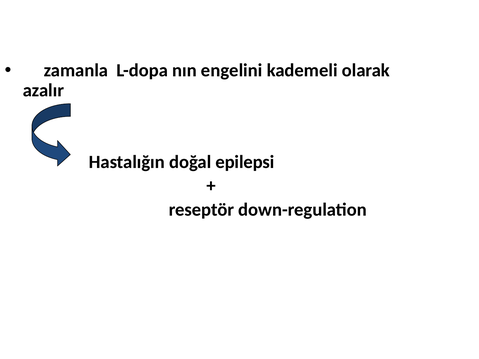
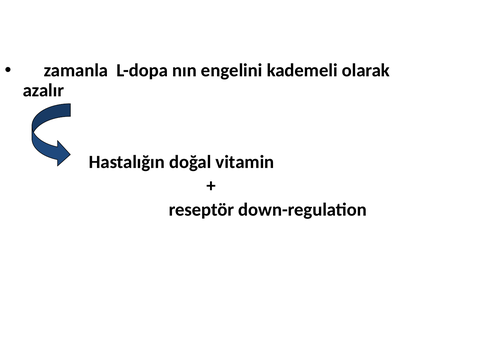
epilepsi: epilepsi -> vitamin
